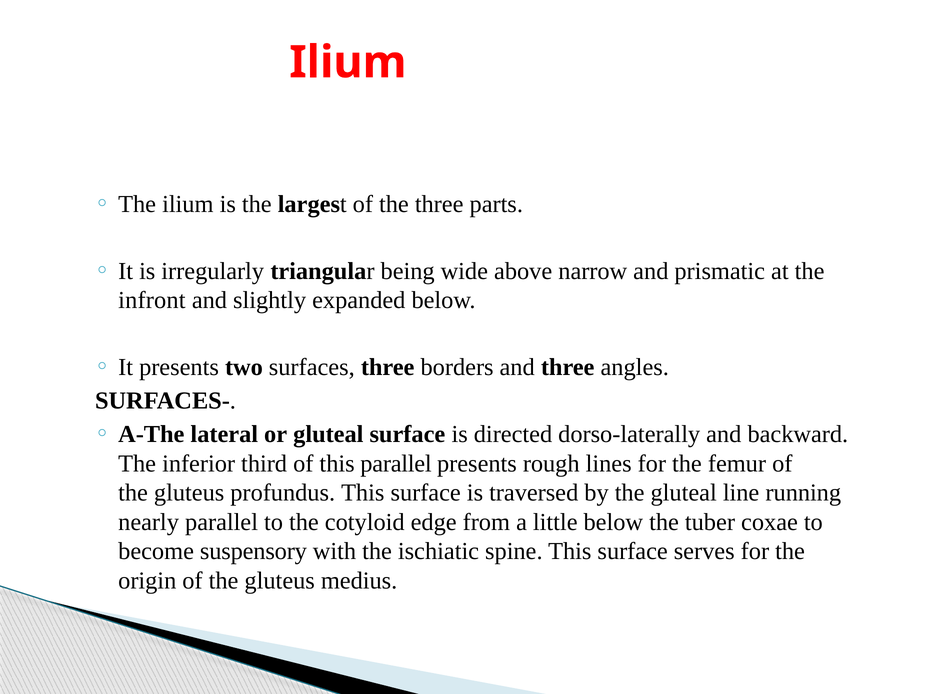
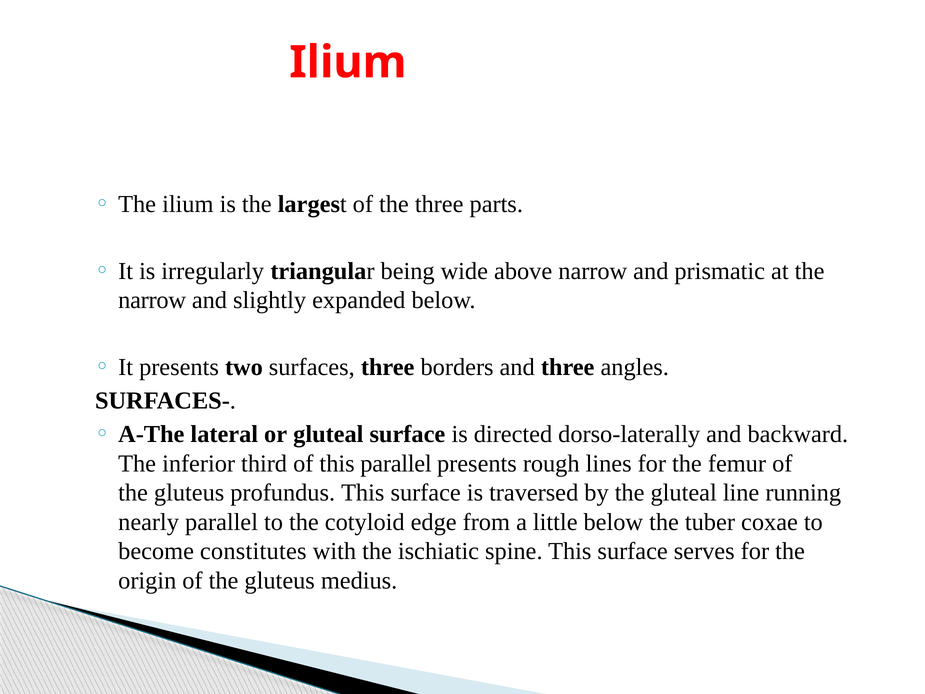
infront at (152, 300): infront -> narrow
suspensory: suspensory -> constitutes
